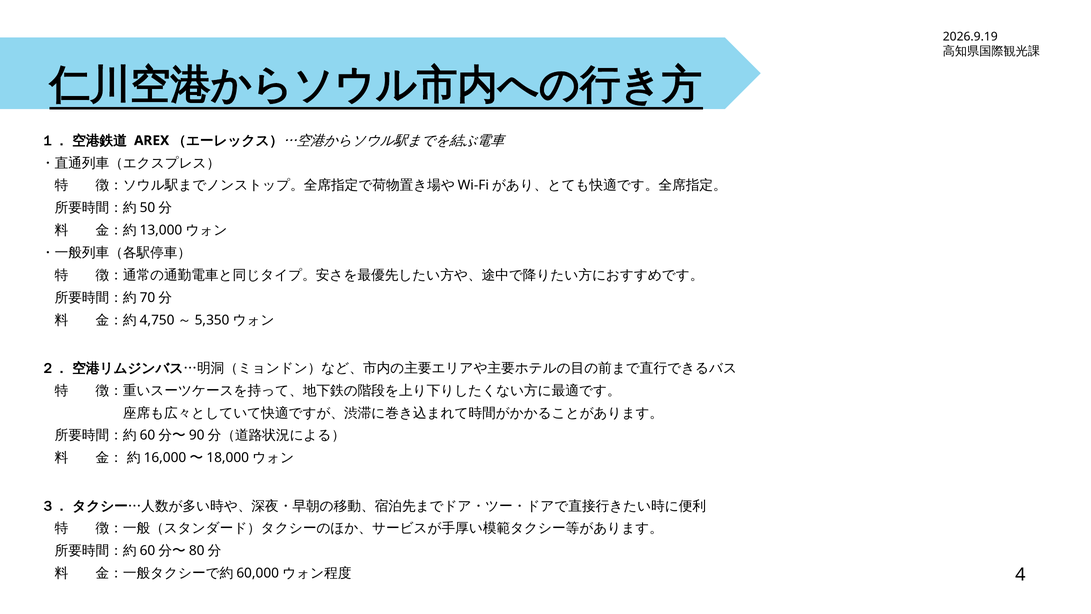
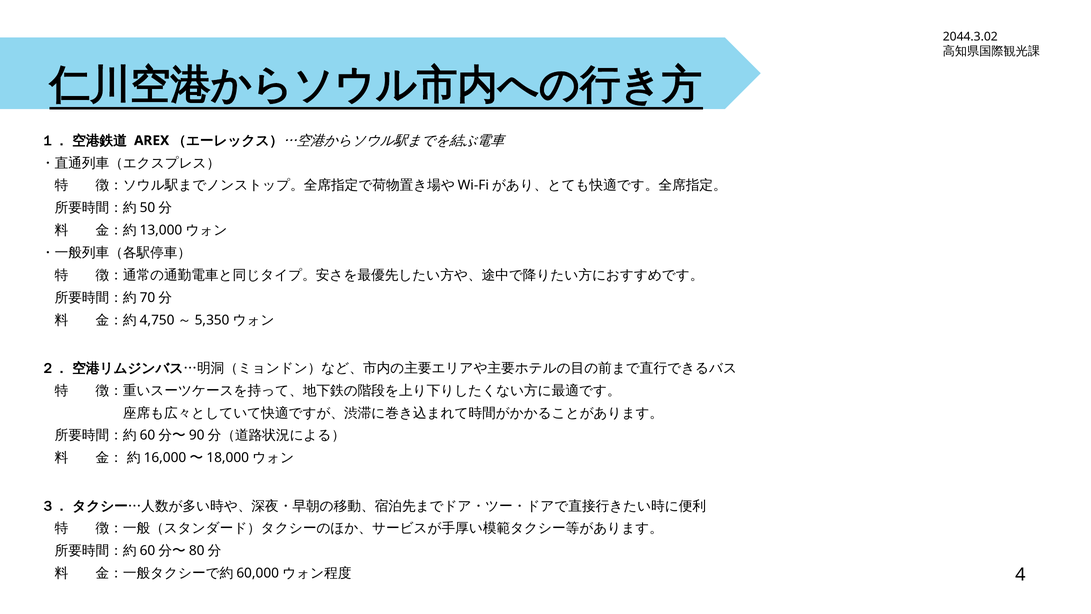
2026.9.19: 2026.9.19 -> 2044.3.02
